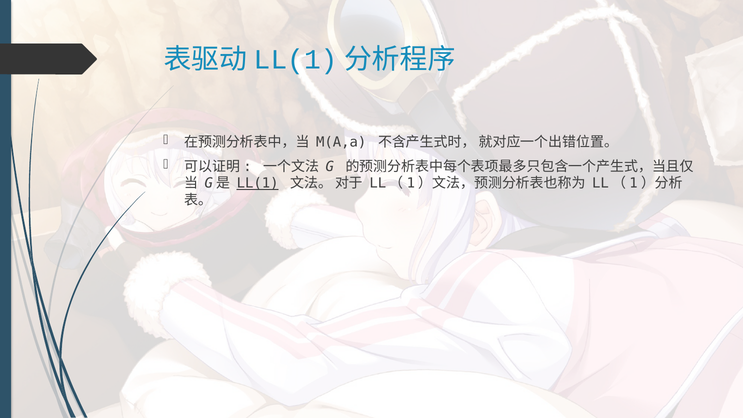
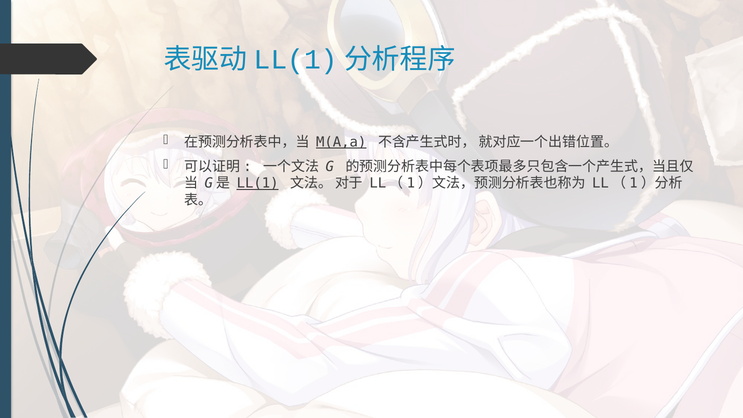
M(A,a underline: none -> present
